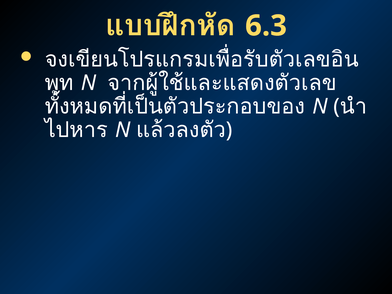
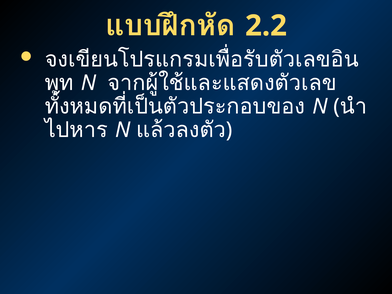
6.3: 6.3 -> 2.2
